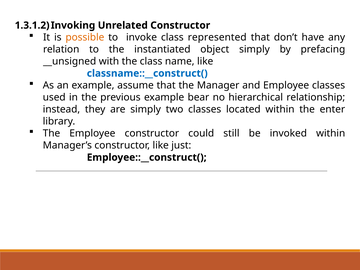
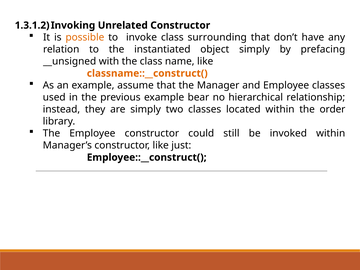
represented: represented -> surrounding
classname::__construct( colour: blue -> orange
enter: enter -> order
